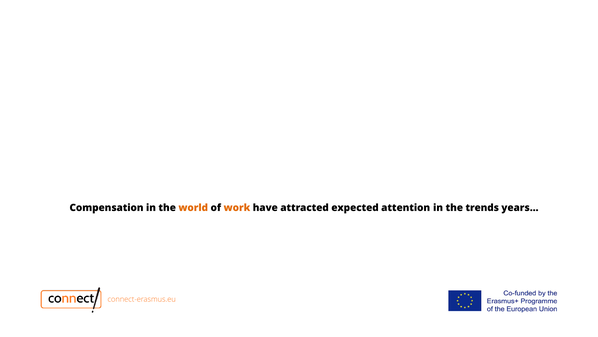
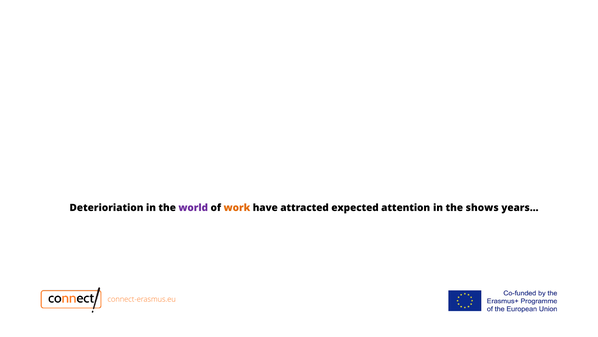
Compensation: Compensation -> Deterioriation
world colour: orange -> purple
trends: trends -> shows
